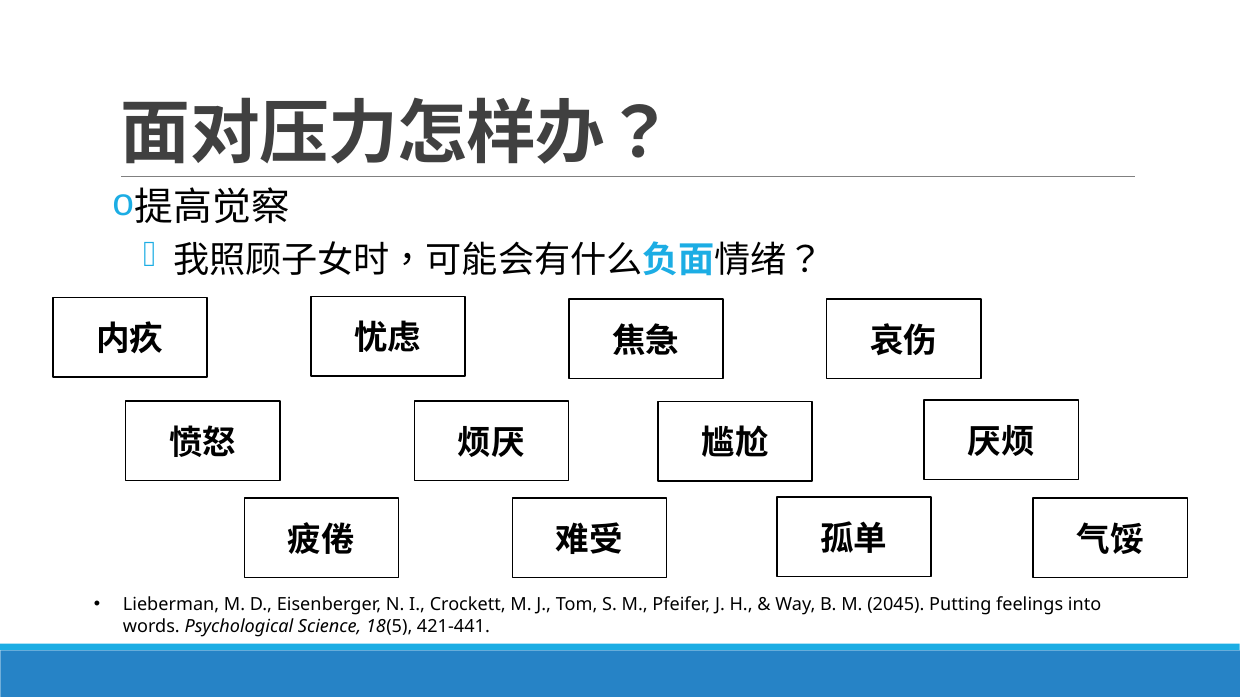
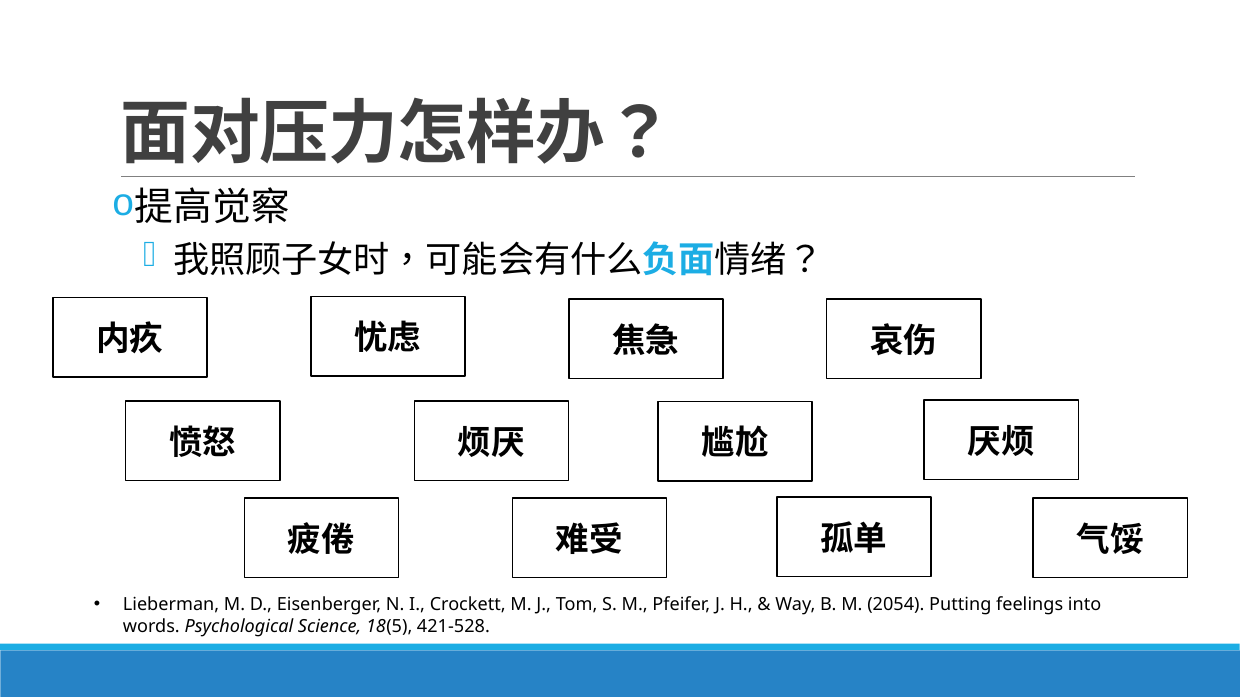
2045: 2045 -> 2054
421-441: 421-441 -> 421-528
